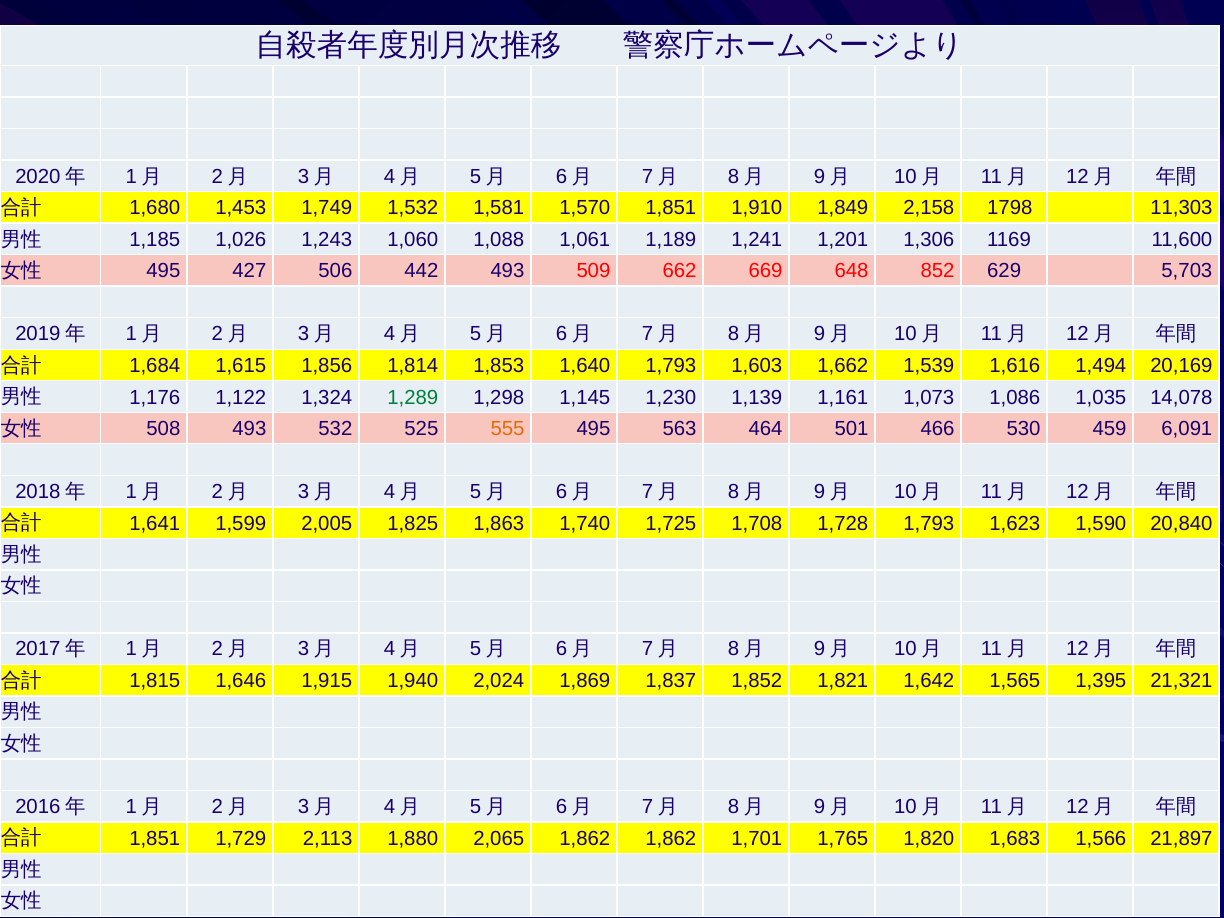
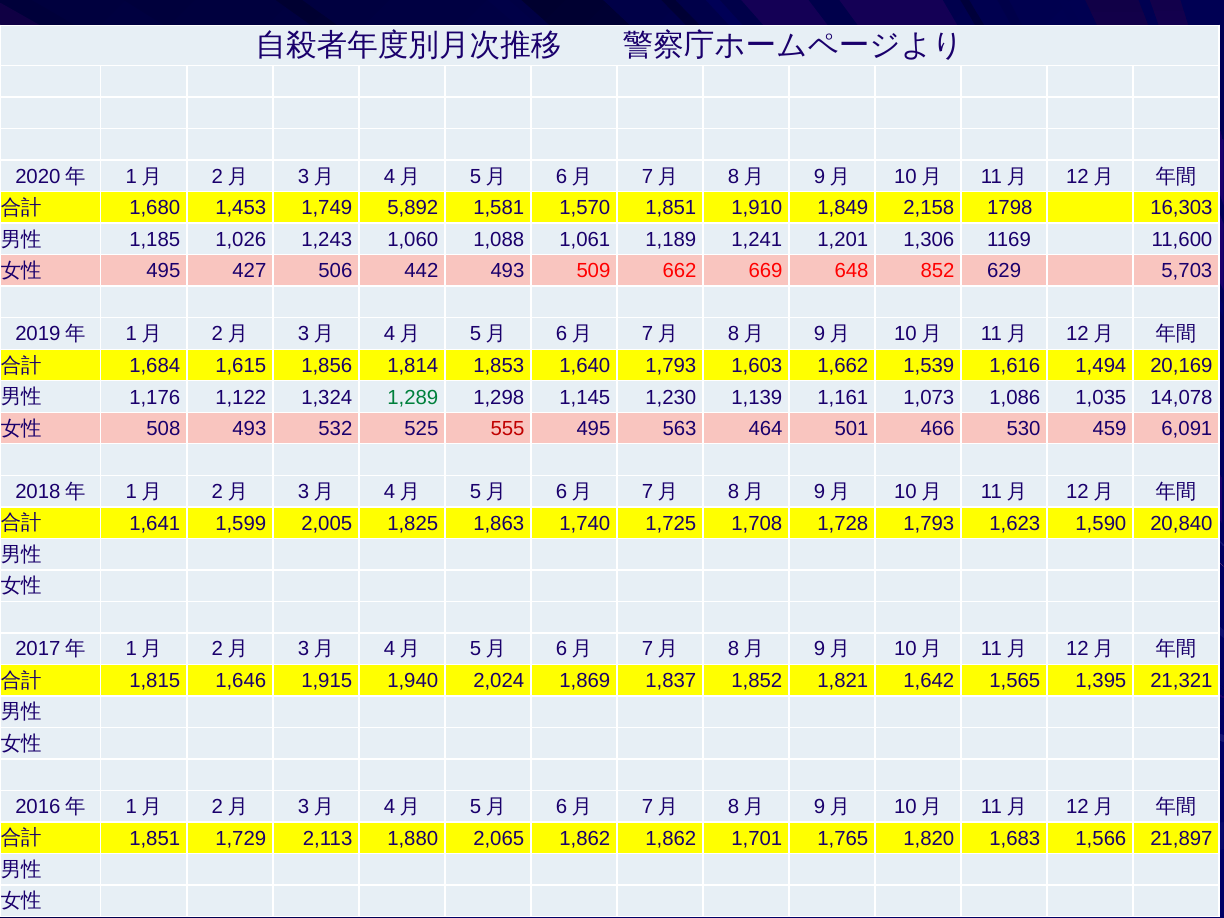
1,532: 1,532 -> 5,892
11,303: 11,303 -> 16,303
555 colour: orange -> red
